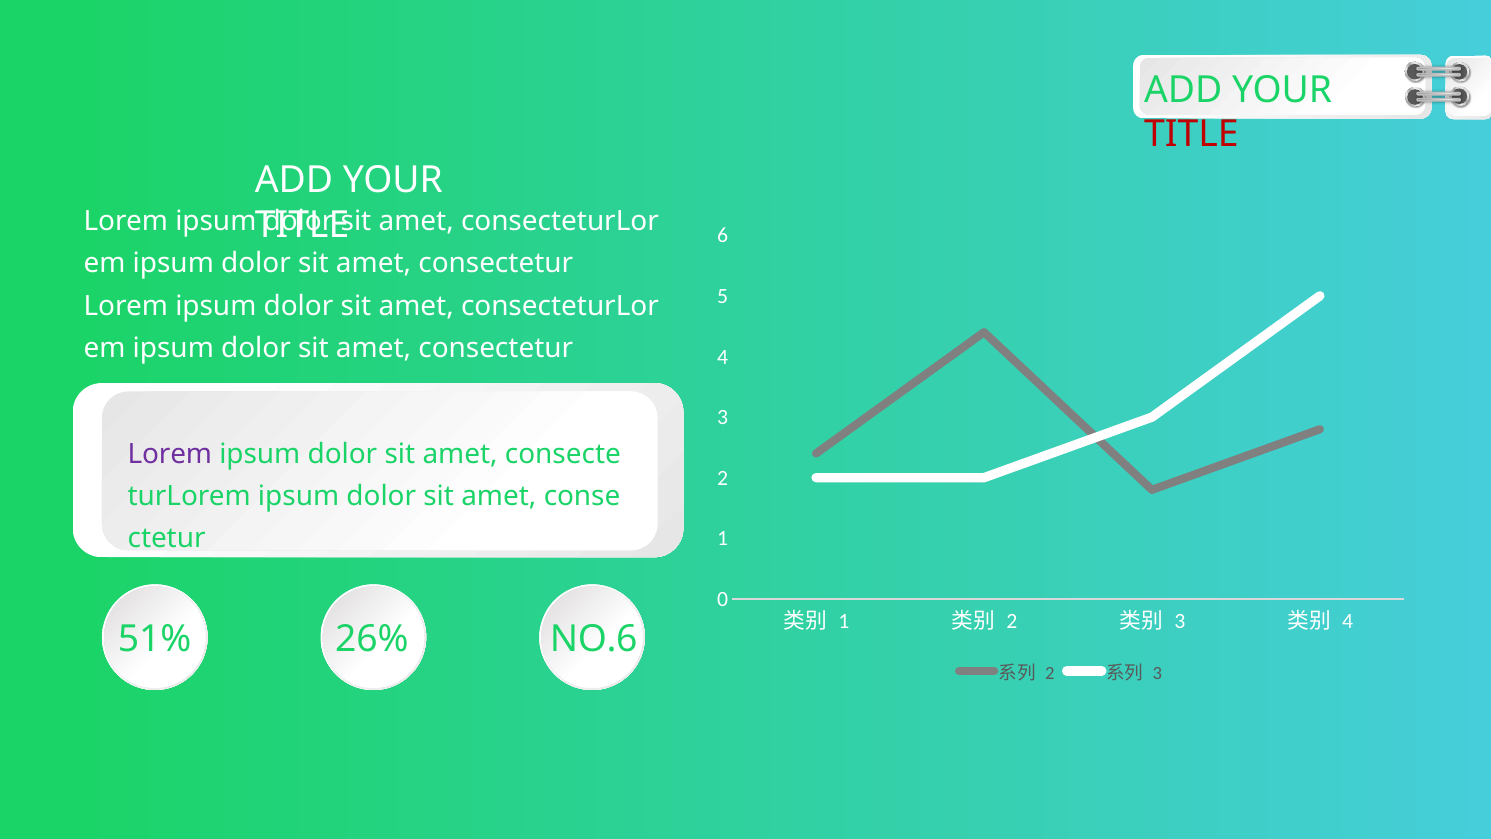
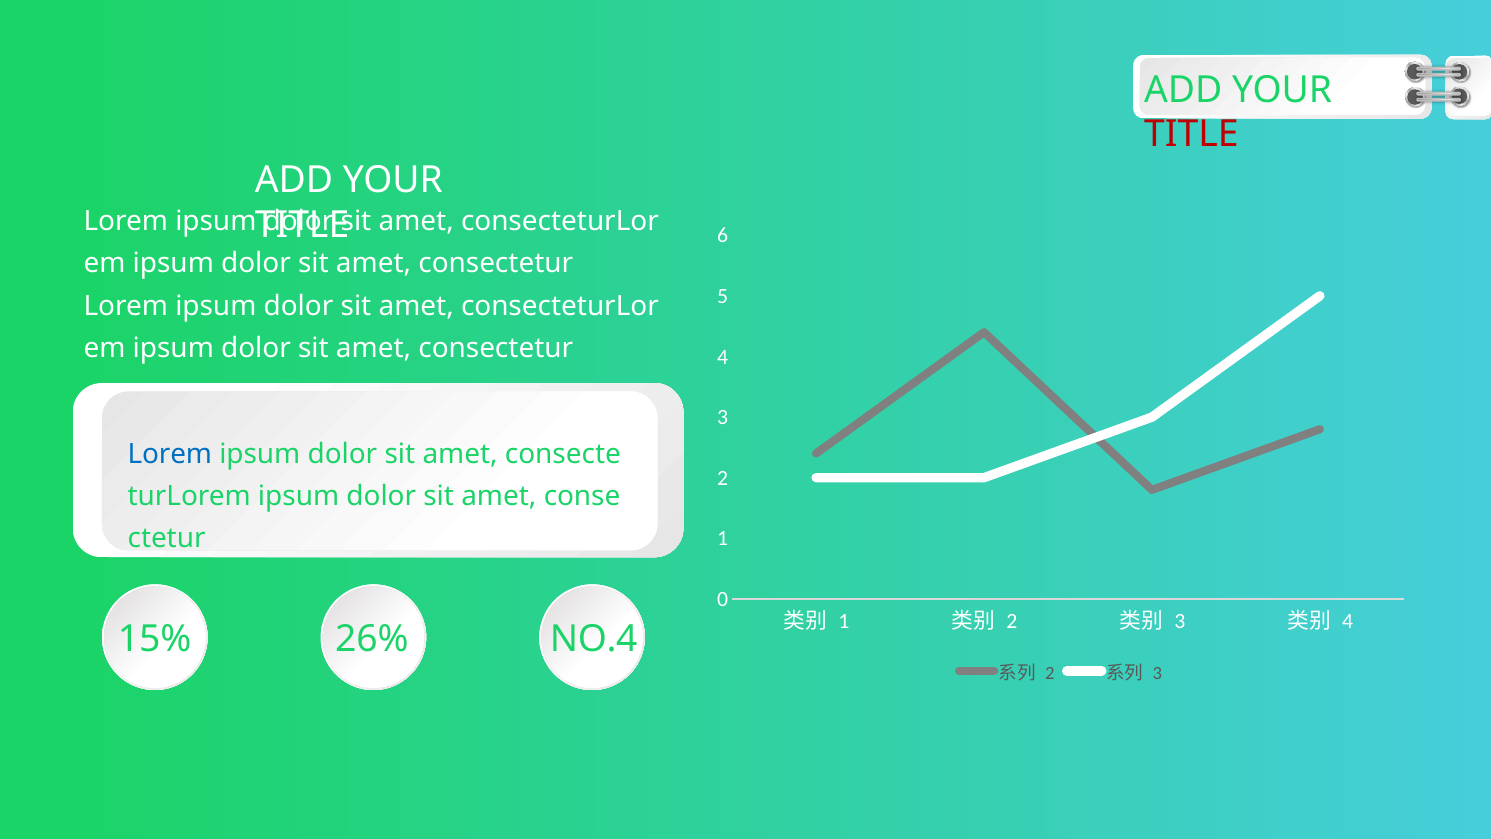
Lorem at (170, 455) colour: purple -> blue
51%: 51% -> 15%
NO.6: NO.6 -> NO.4
